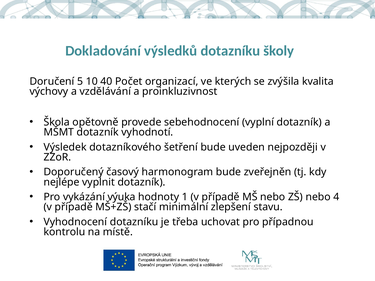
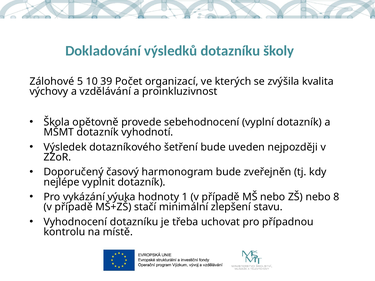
Doručení: Doručení -> Zálohové
40: 40 -> 39
4: 4 -> 8
